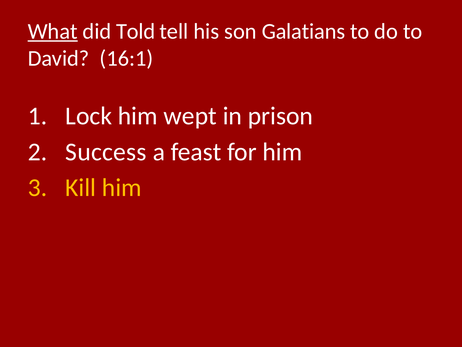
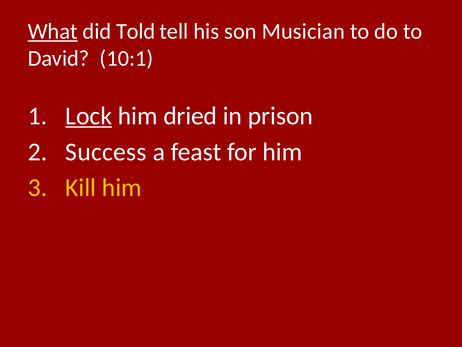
Galatians: Galatians -> Musician
16:1: 16:1 -> 10:1
Lock underline: none -> present
wept: wept -> dried
